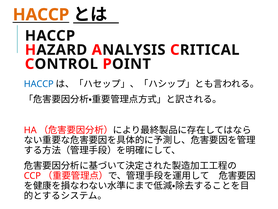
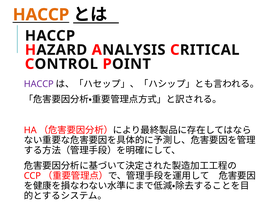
HACCP at (39, 84) colour: blue -> purple
